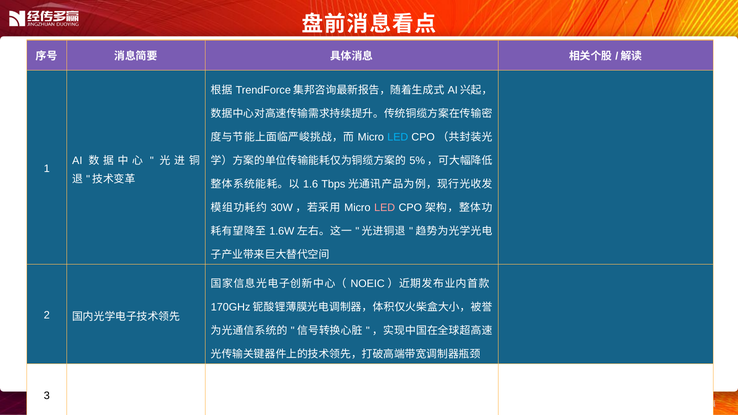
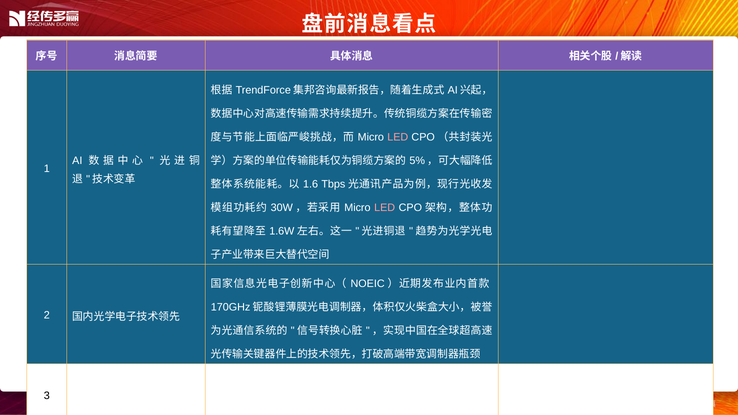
LED at (398, 137) colour: light blue -> pink
